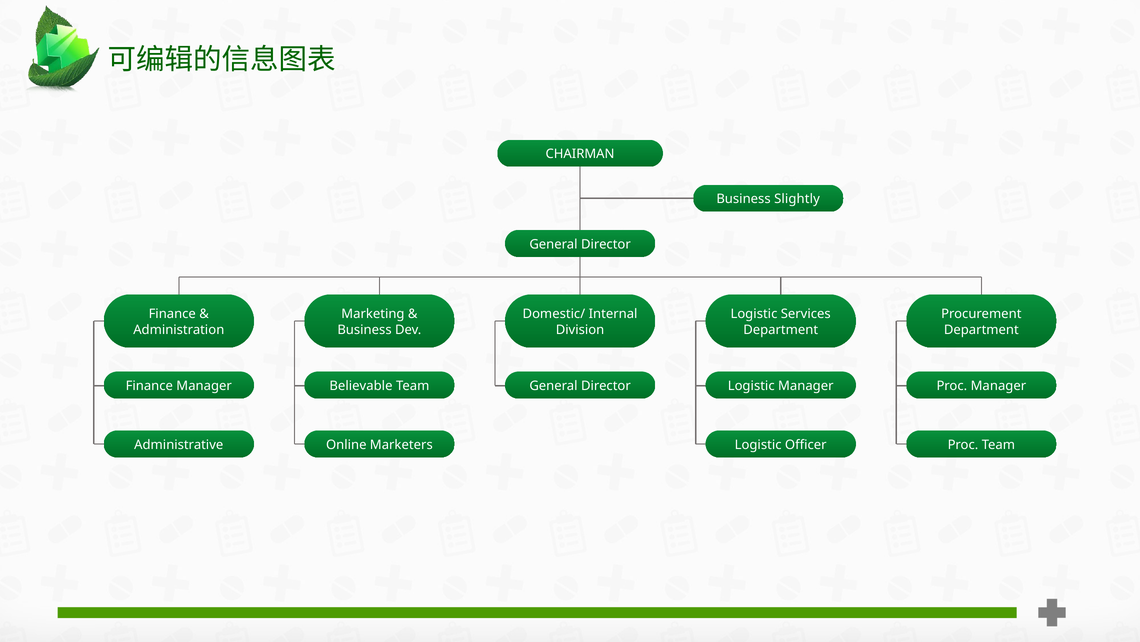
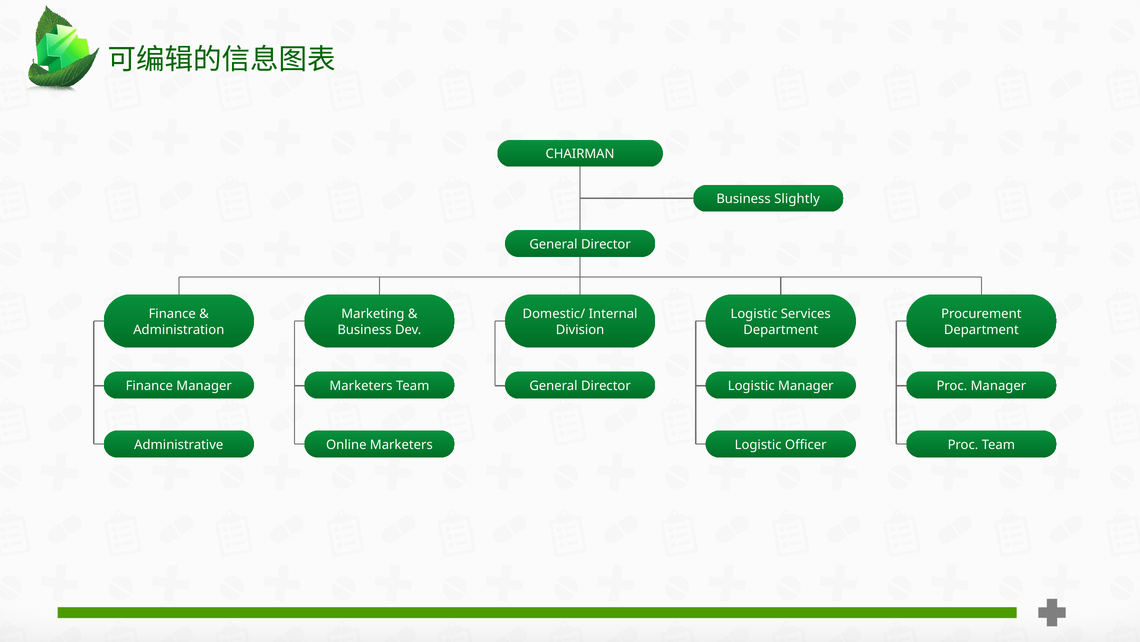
Believable at (361, 385): Believable -> Marketers
